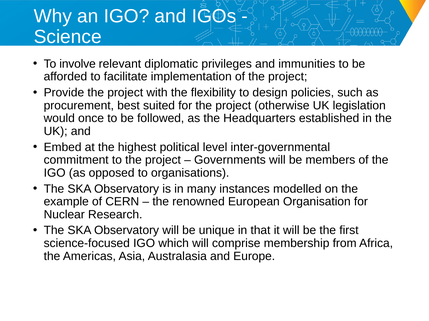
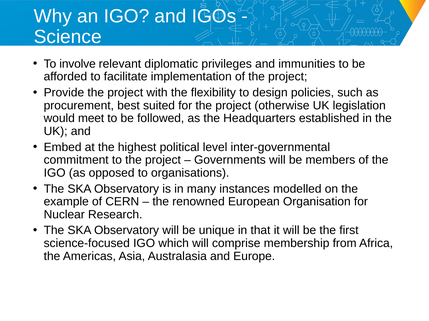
once: once -> meet
